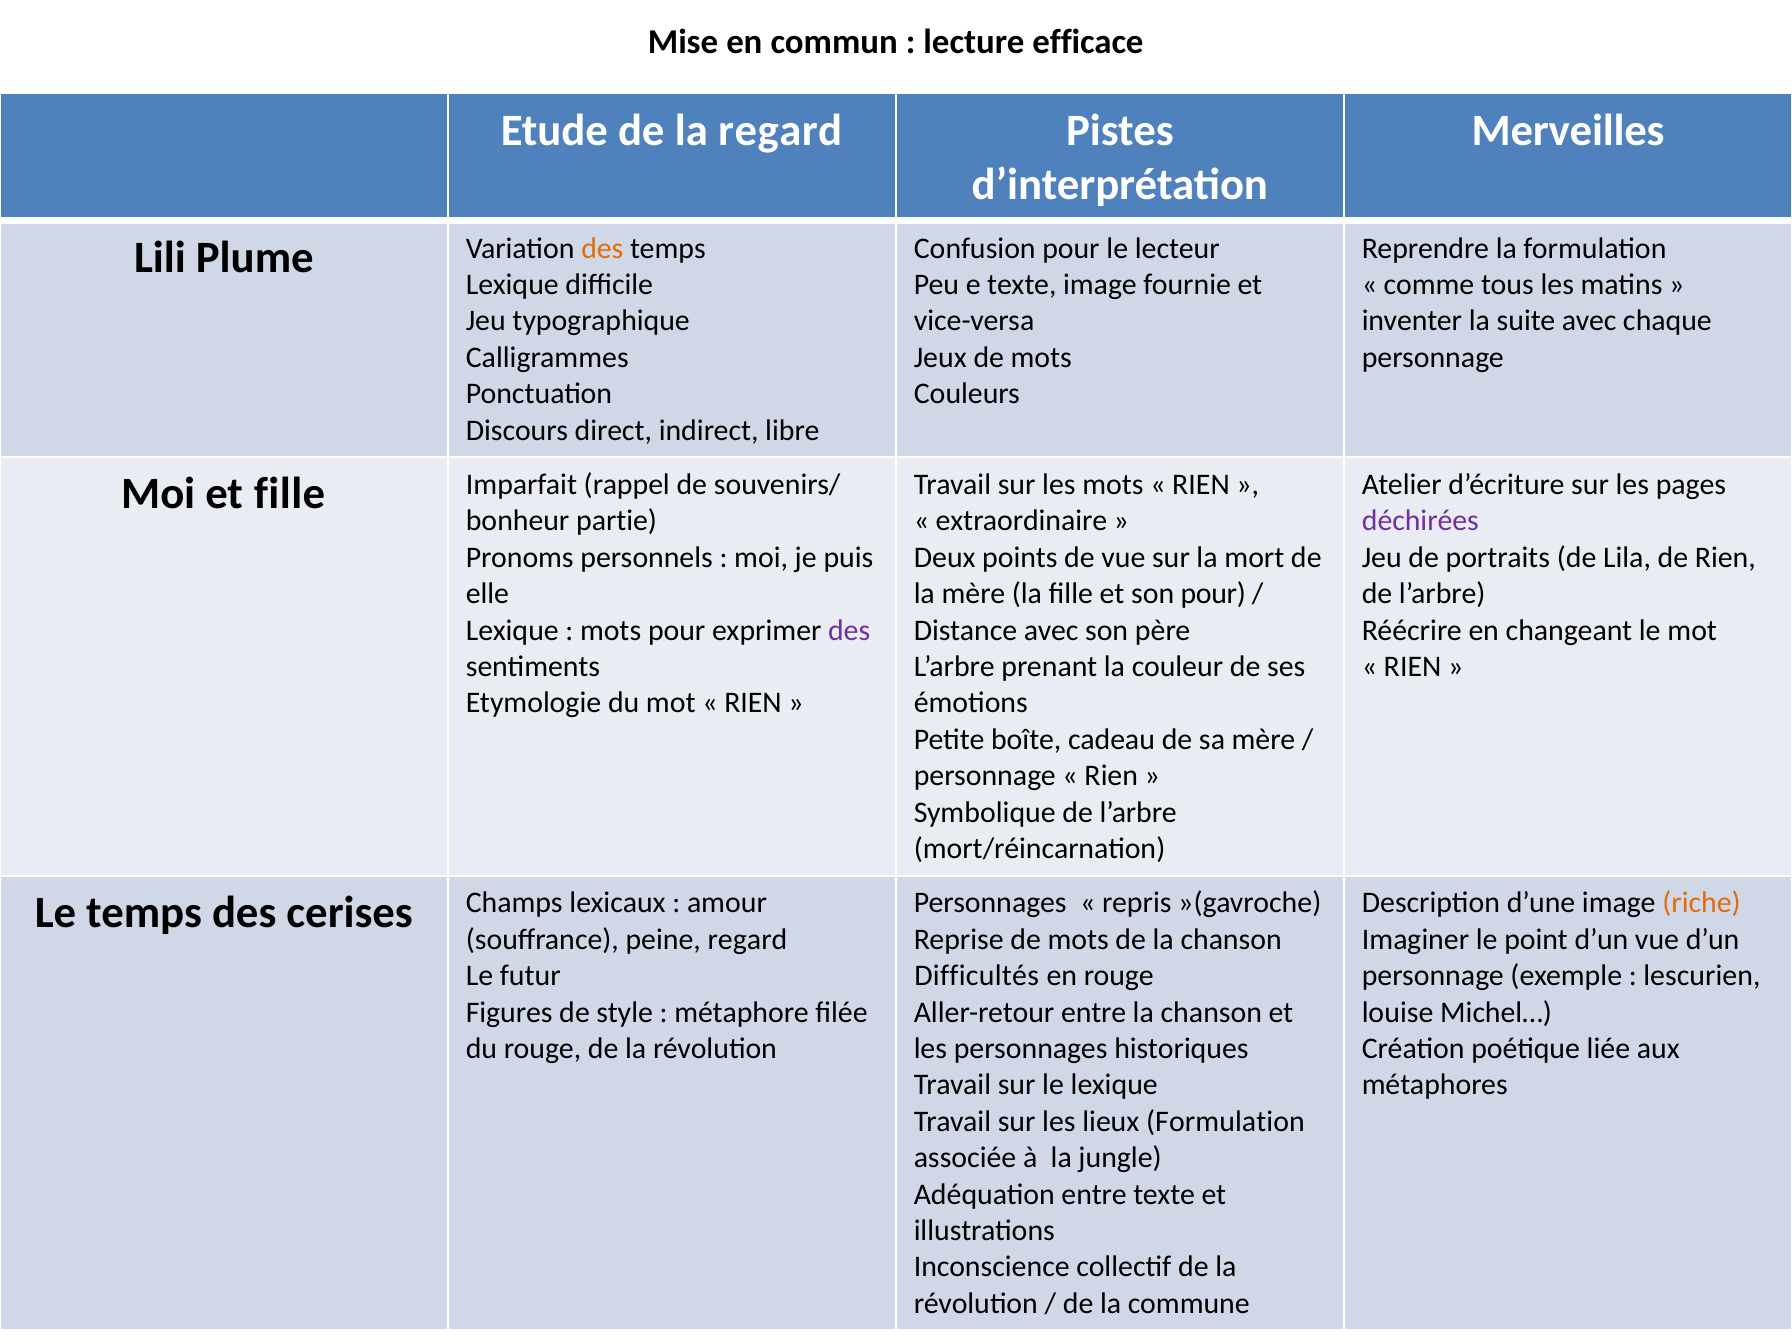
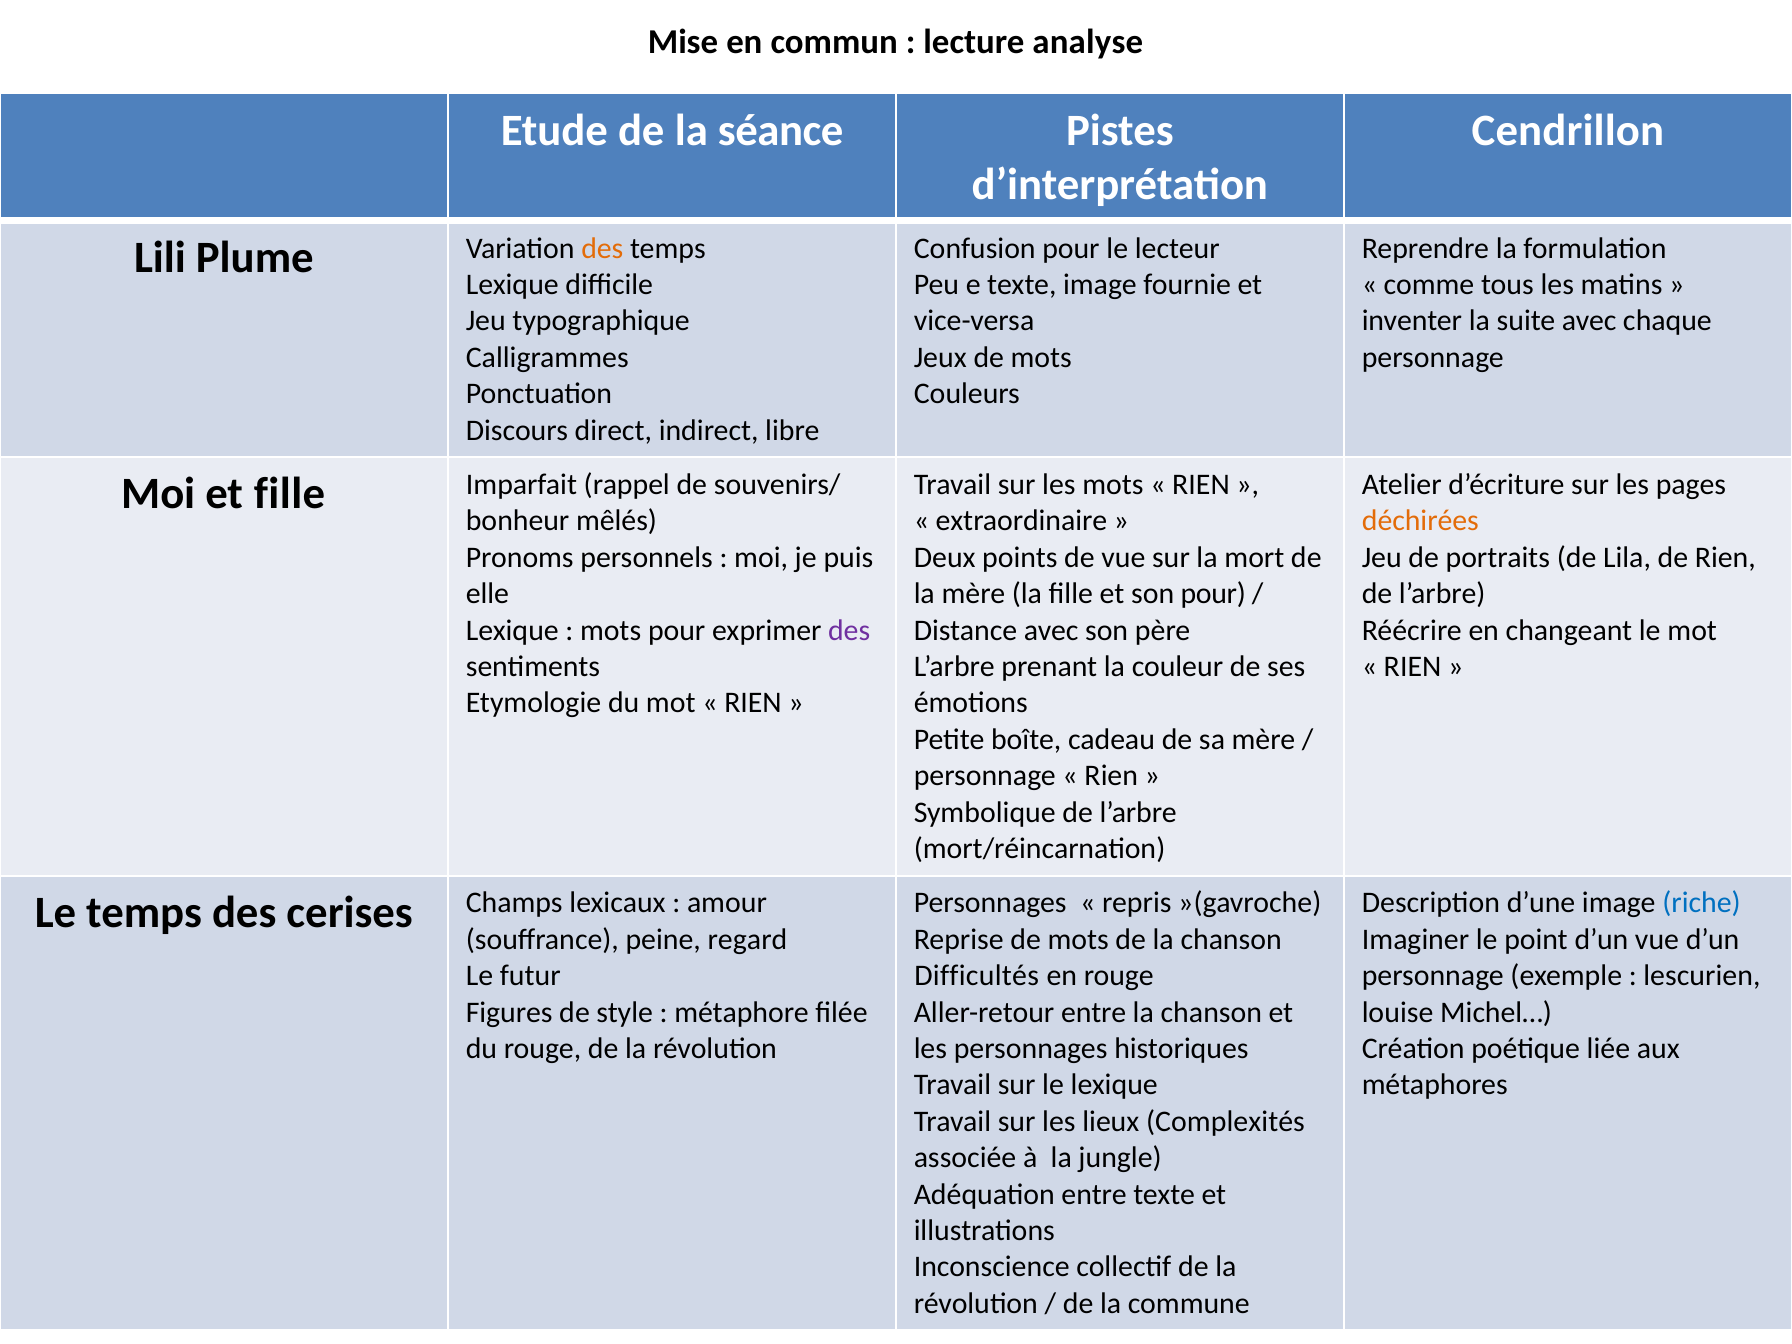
efficace: efficace -> analyse
la regard: regard -> séance
Merveilles: Merveilles -> Cendrillon
partie: partie -> mêlés
déchirées colour: purple -> orange
riche colour: orange -> blue
lieux Formulation: Formulation -> Complexités
